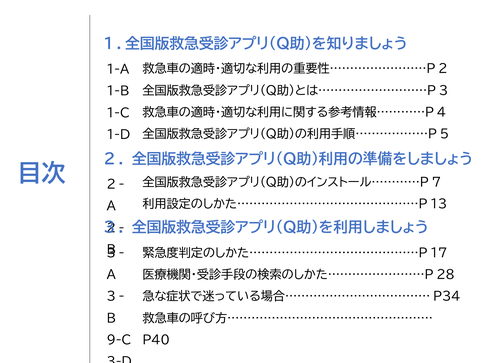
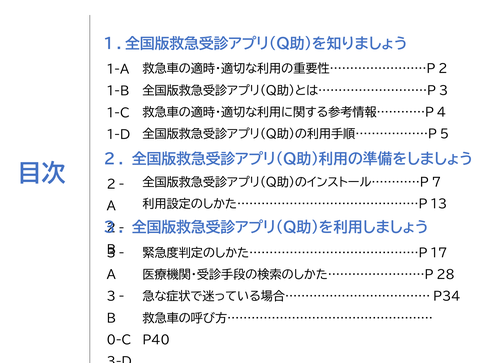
9-C: 9-C -> 0-C
